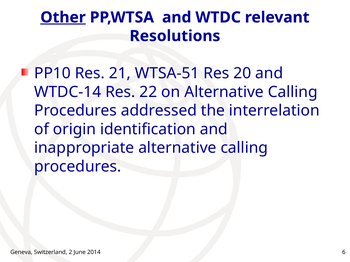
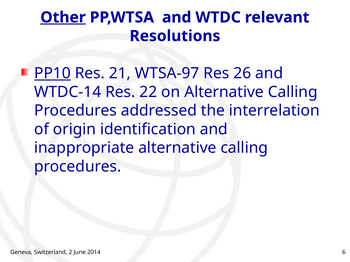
PP10 underline: none -> present
WTSA-51: WTSA-51 -> WTSA-97
20: 20 -> 26
